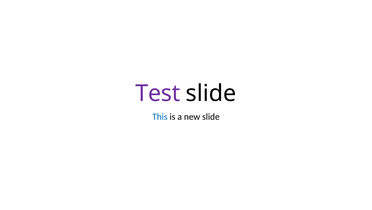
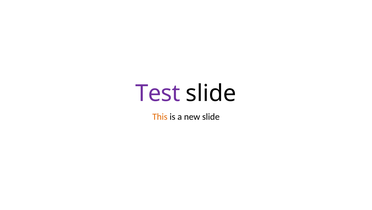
This colour: blue -> orange
